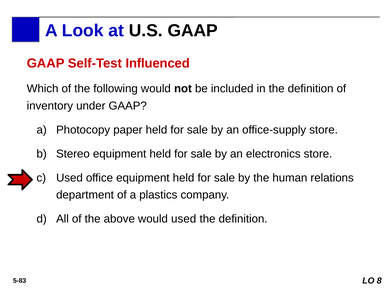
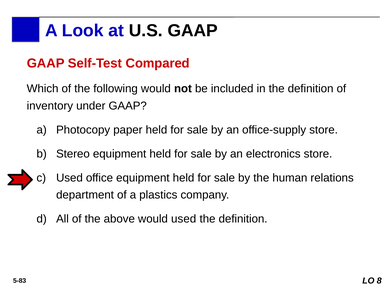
Influenced: Influenced -> Compared
